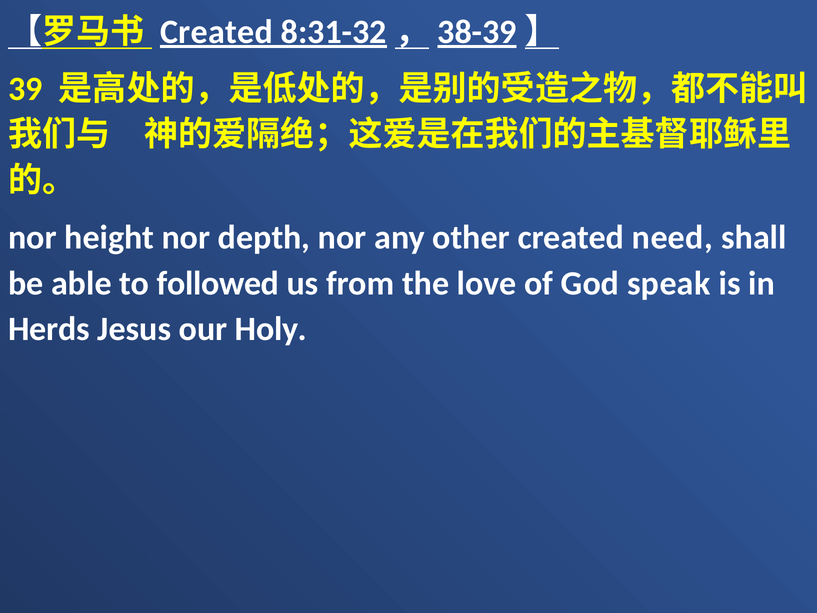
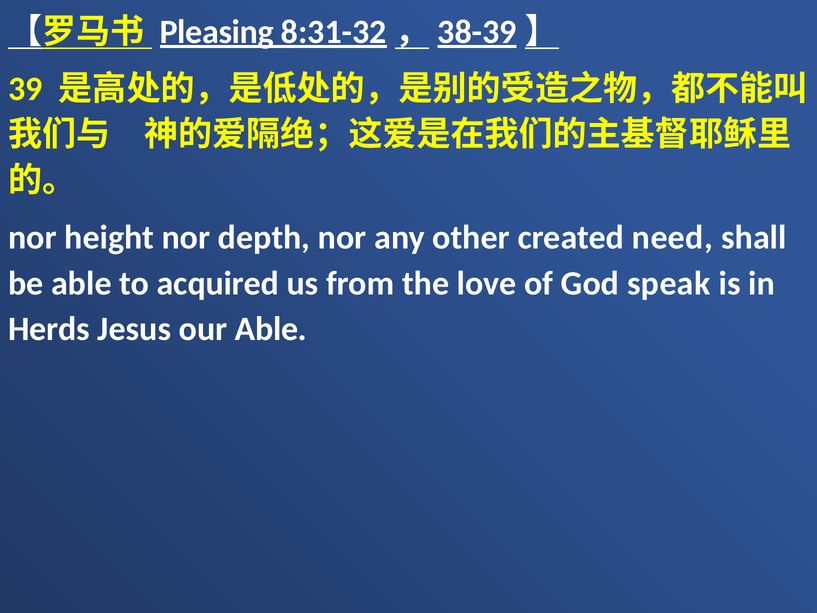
Created at (216, 32): Created -> Pleasing
followed: followed -> acquired
our Holy: Holy -> Able
